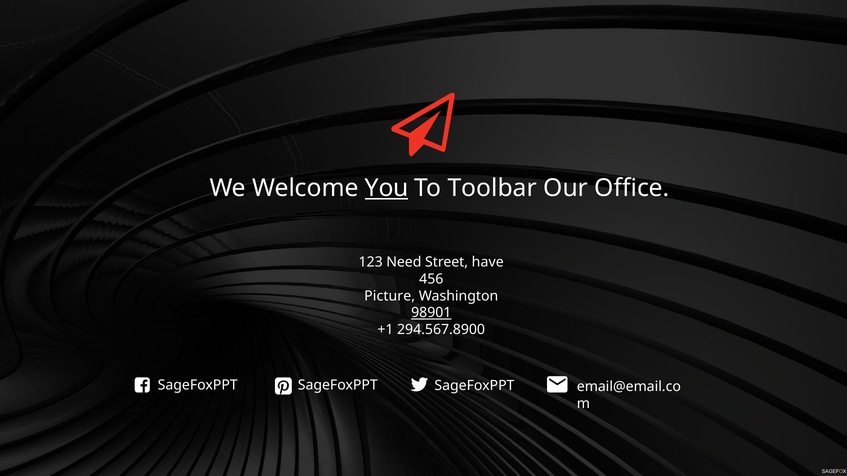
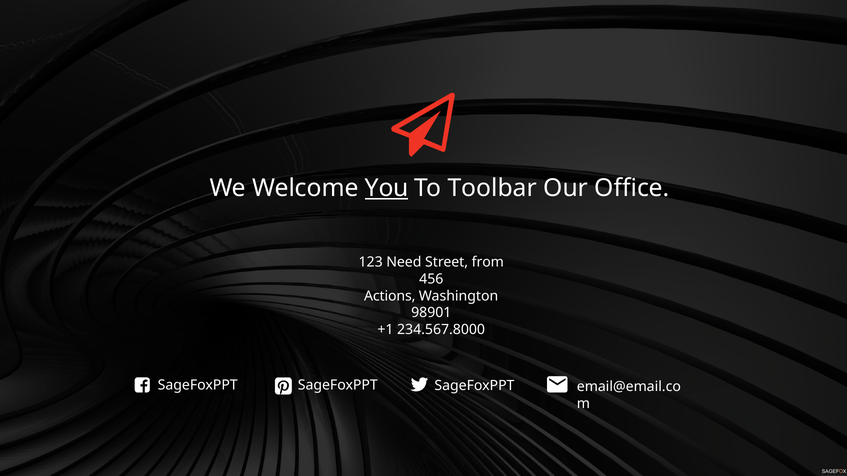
have: have -> from
Picture: Picture -> Actions
98901 underline: present -> none
294.567.8900: 294.567.8900 -> 234.567.8000
